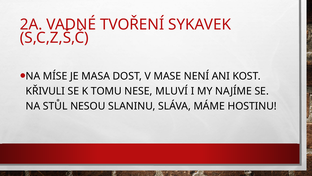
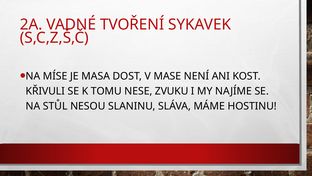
MLUVÍ: MLUVÍ -> ZVUKU
